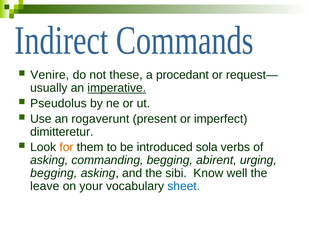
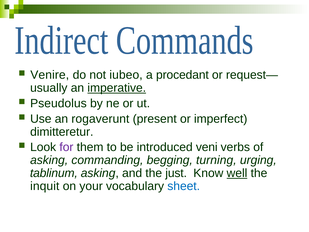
these: these -> iubeo
for colour: orange -> purple
sola: sola -> veni
abirent: abirent -> turning
begging at (54, 173): begging -> tablinum
sibi: sibi -> just
well underline: none -> present
leave: leave -> inquit
